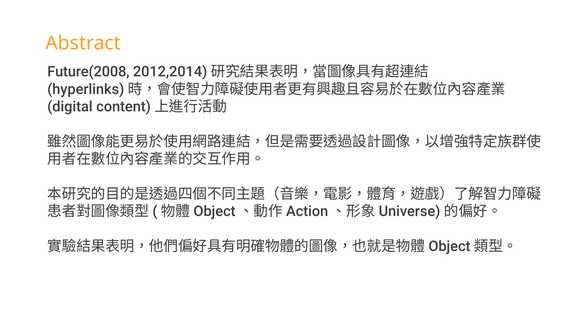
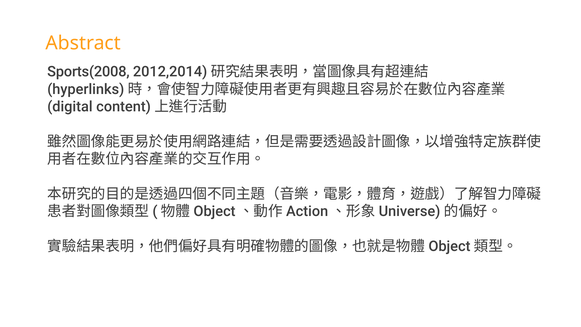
Future(2008: Future(2008 -> Sports(2008
